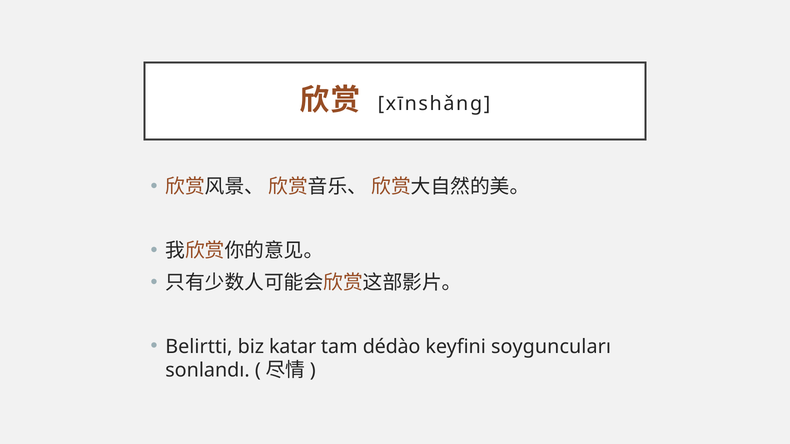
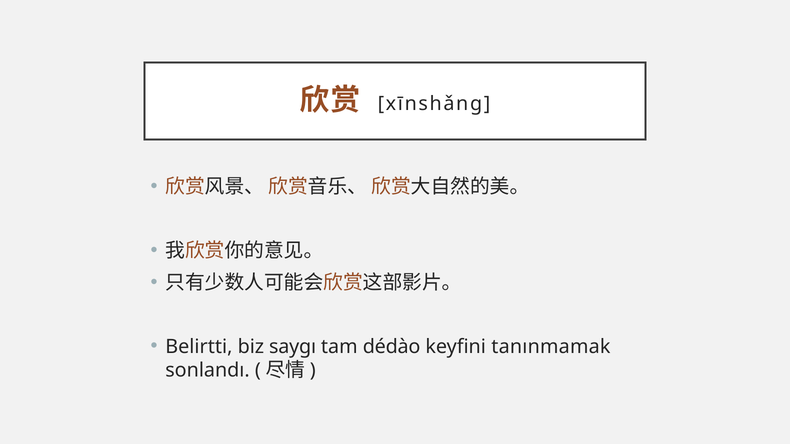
katar: katar -> saygı
soyguncuları: soyguncuları -> tanınmamak
